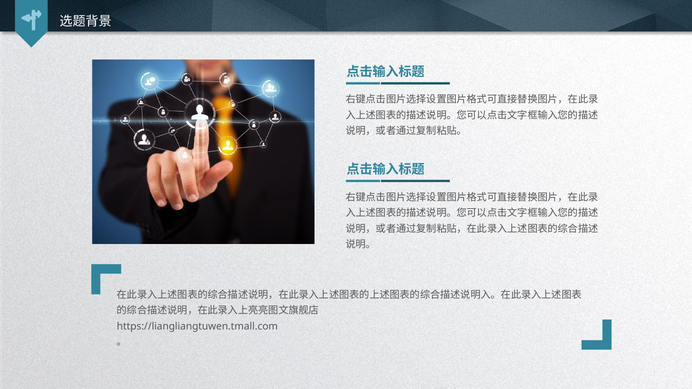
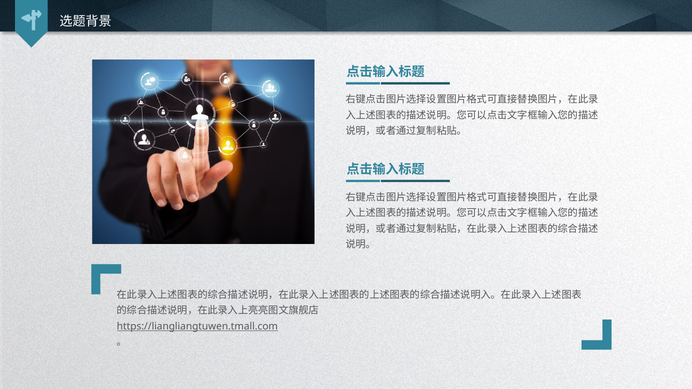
https://liangliangtuwen.tmall.com underline: none -> present
